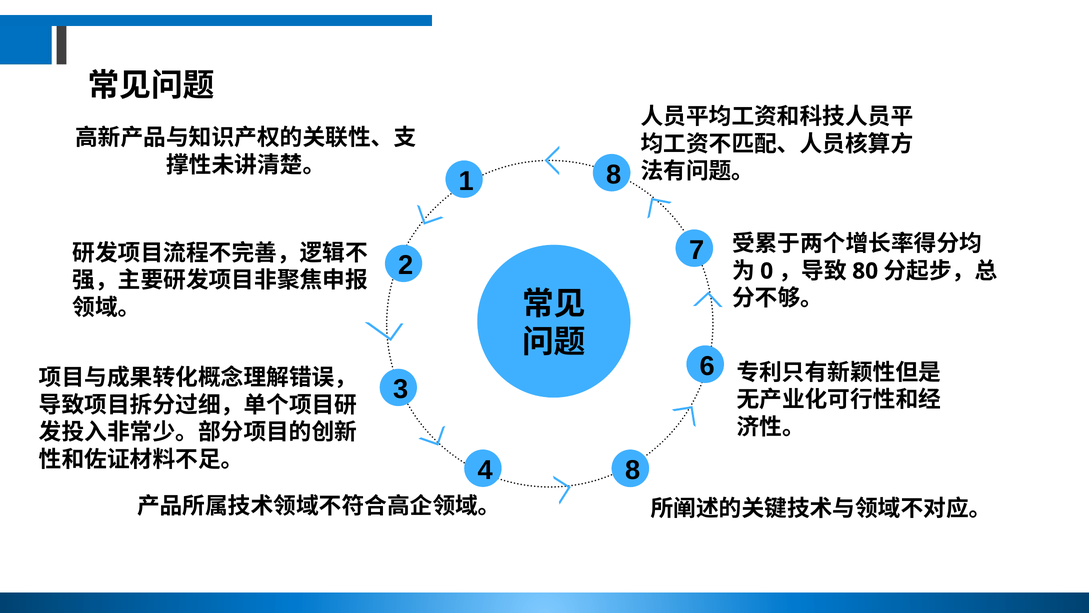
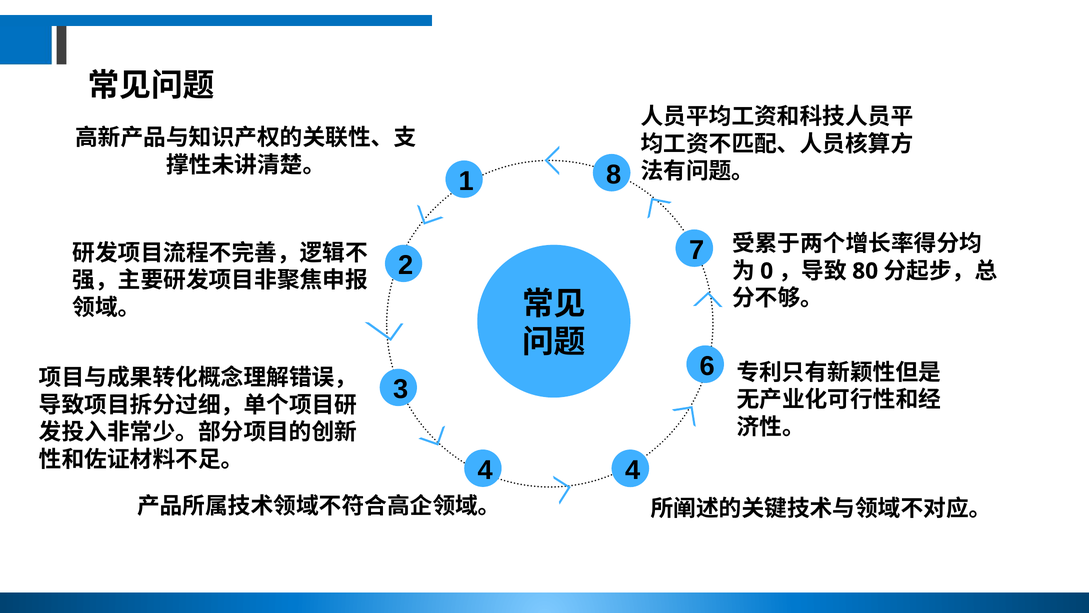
4 8: 8 -> 4
